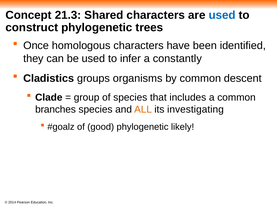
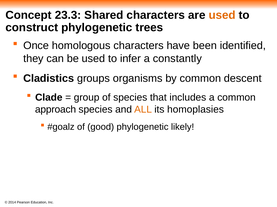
21.3: 21.3 -> 23.3
used at (222, 15) colour: blue -> orange
branches: branches -> approach
investigating: investigating -> homoplasies
